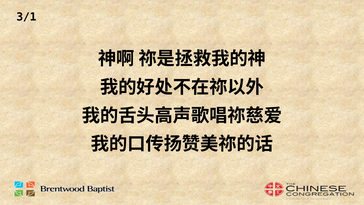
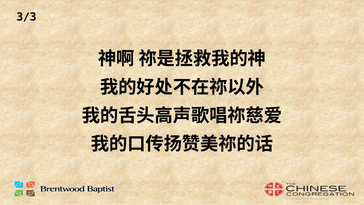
3/1: 3/1 -> 3/3
